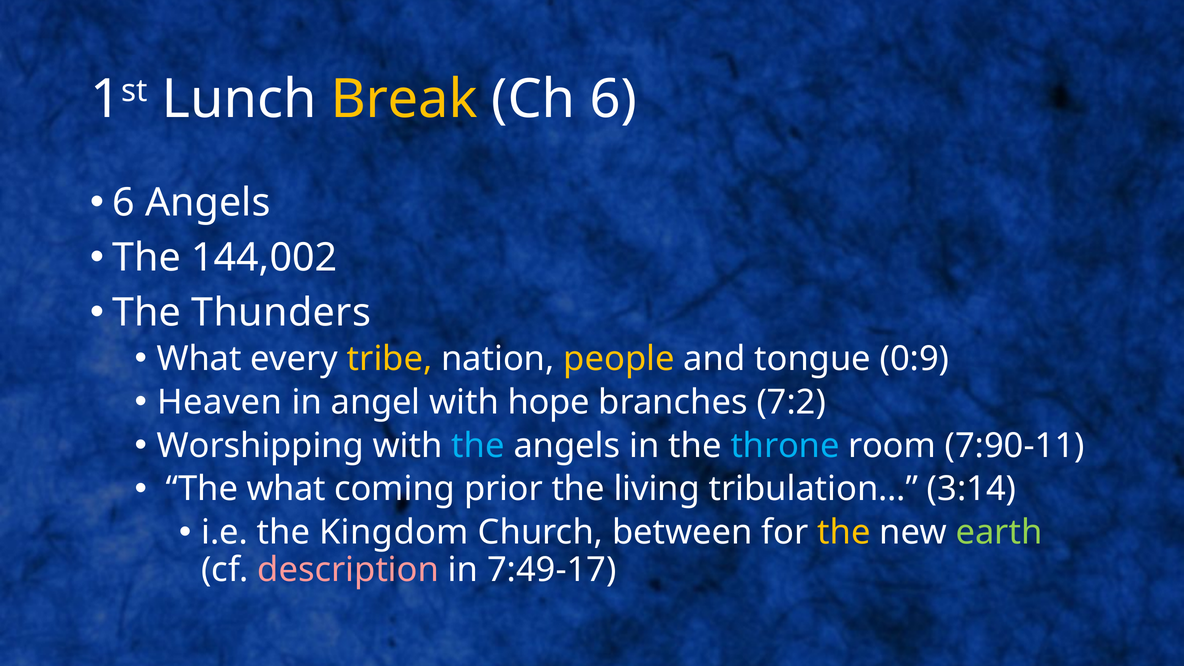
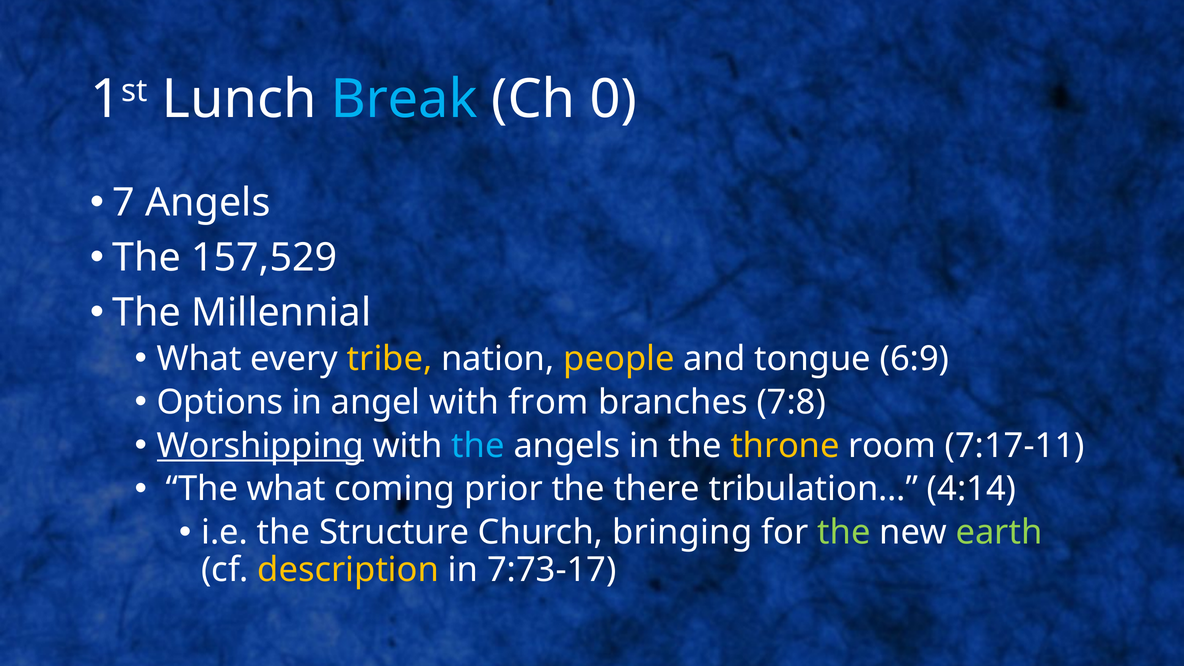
Break colour: yellow -> light blue
Ch 6: 6 -> 0
6 at (124, 203): 6 -> 7
144,002: 144,002 -> 157,529
Thunders: Thunders -> Millennial
0:9: 0:9 -> 6:9
Heaven: Heaven -> Options
hope: hope -> from
7:2: 7:2 -> 7:8
Worshipping underline: none -> present
throne colour: light blue -> yellow
7:90-11: 7:90-11 -> 7:17-11
living: living -> there
3:14: 3:14 -> 4:14
Kingdom: Kingdom -> Structure
between: between -> bringing
the at (844, 532) colour: yellow -> light green
description colour: pink -> yellow
7:49-17: 7:49-17 -> 7:73-17
